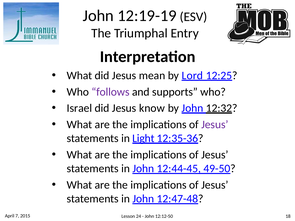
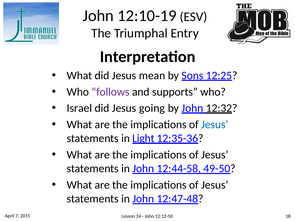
12:19-19: 12:19-19 -> 12:10-19
Lord: Lord -> Sons
know: know -> going
Jesus at (215, 125) colour: purple -> blue
12:44-45: 12:44-45 -> 12:44-58
